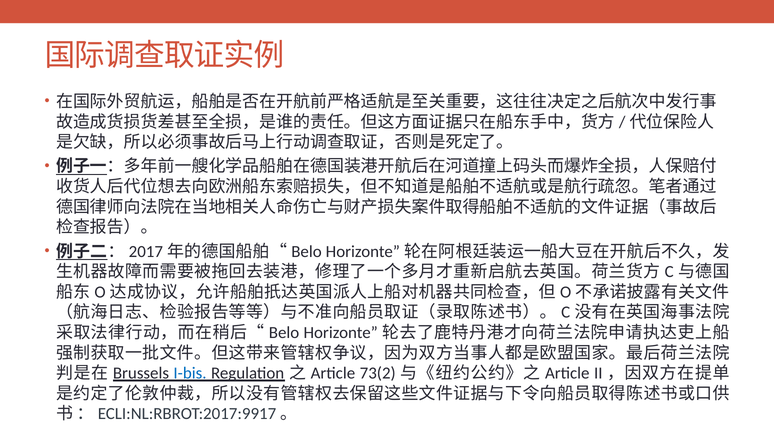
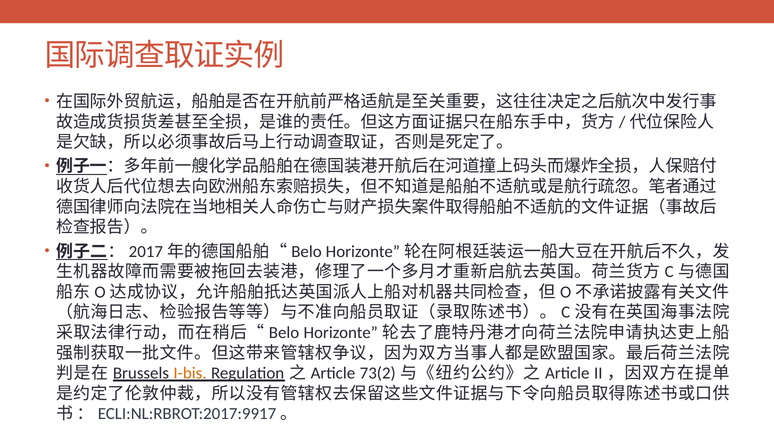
I-bis colour: blue -> orange
